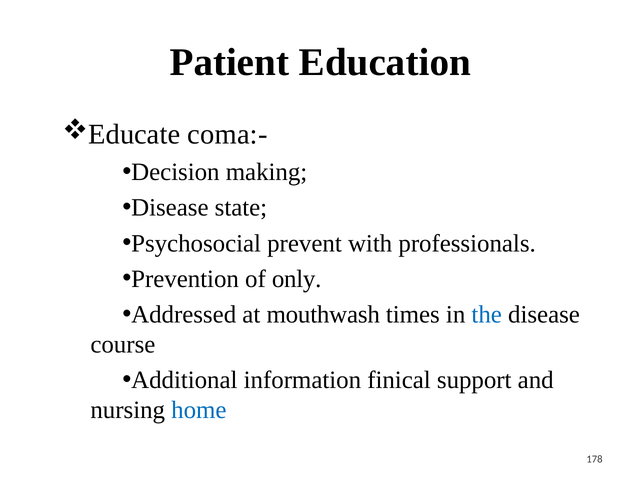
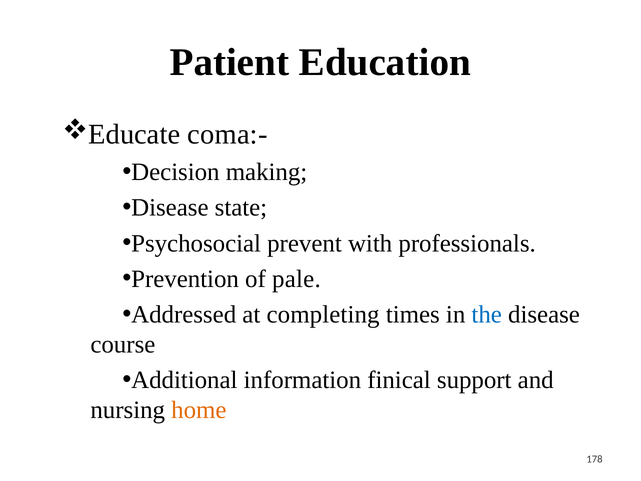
only: only -> pale
mouthwash: mouthwash -> completing
home colour: blue -> orange
